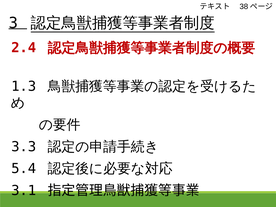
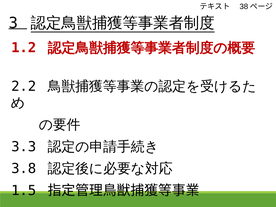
2.4: 2.4 -> 1.2
1.3: 1.3 -> 2.2
5.4: 5.4 -> 3.8
3.1: 3.1 -> 1.5
